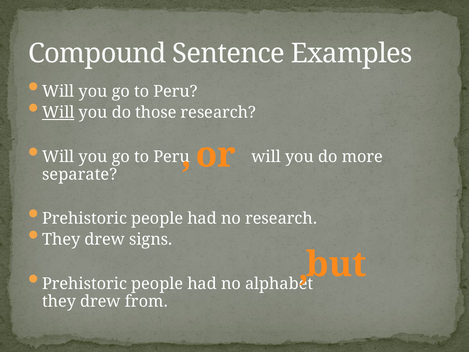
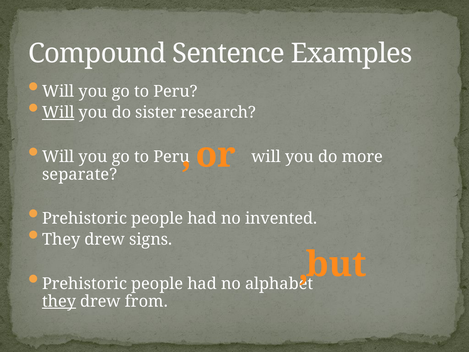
those: those -> sister
no research: research -> invented
they at (59, 301) underline: none -> present
